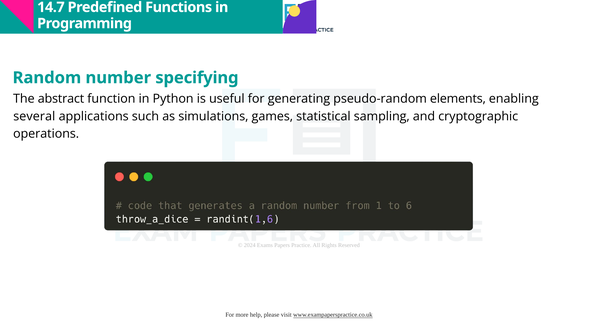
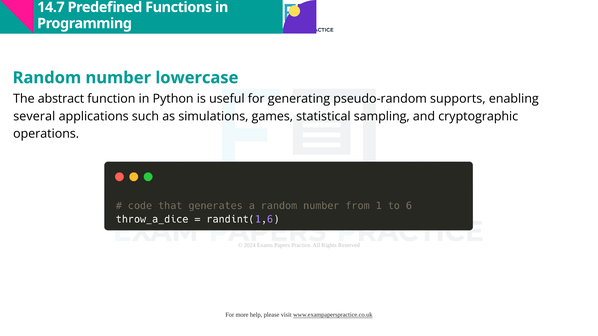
specifying: specifying -> lowercase
elements: elements -> supports
